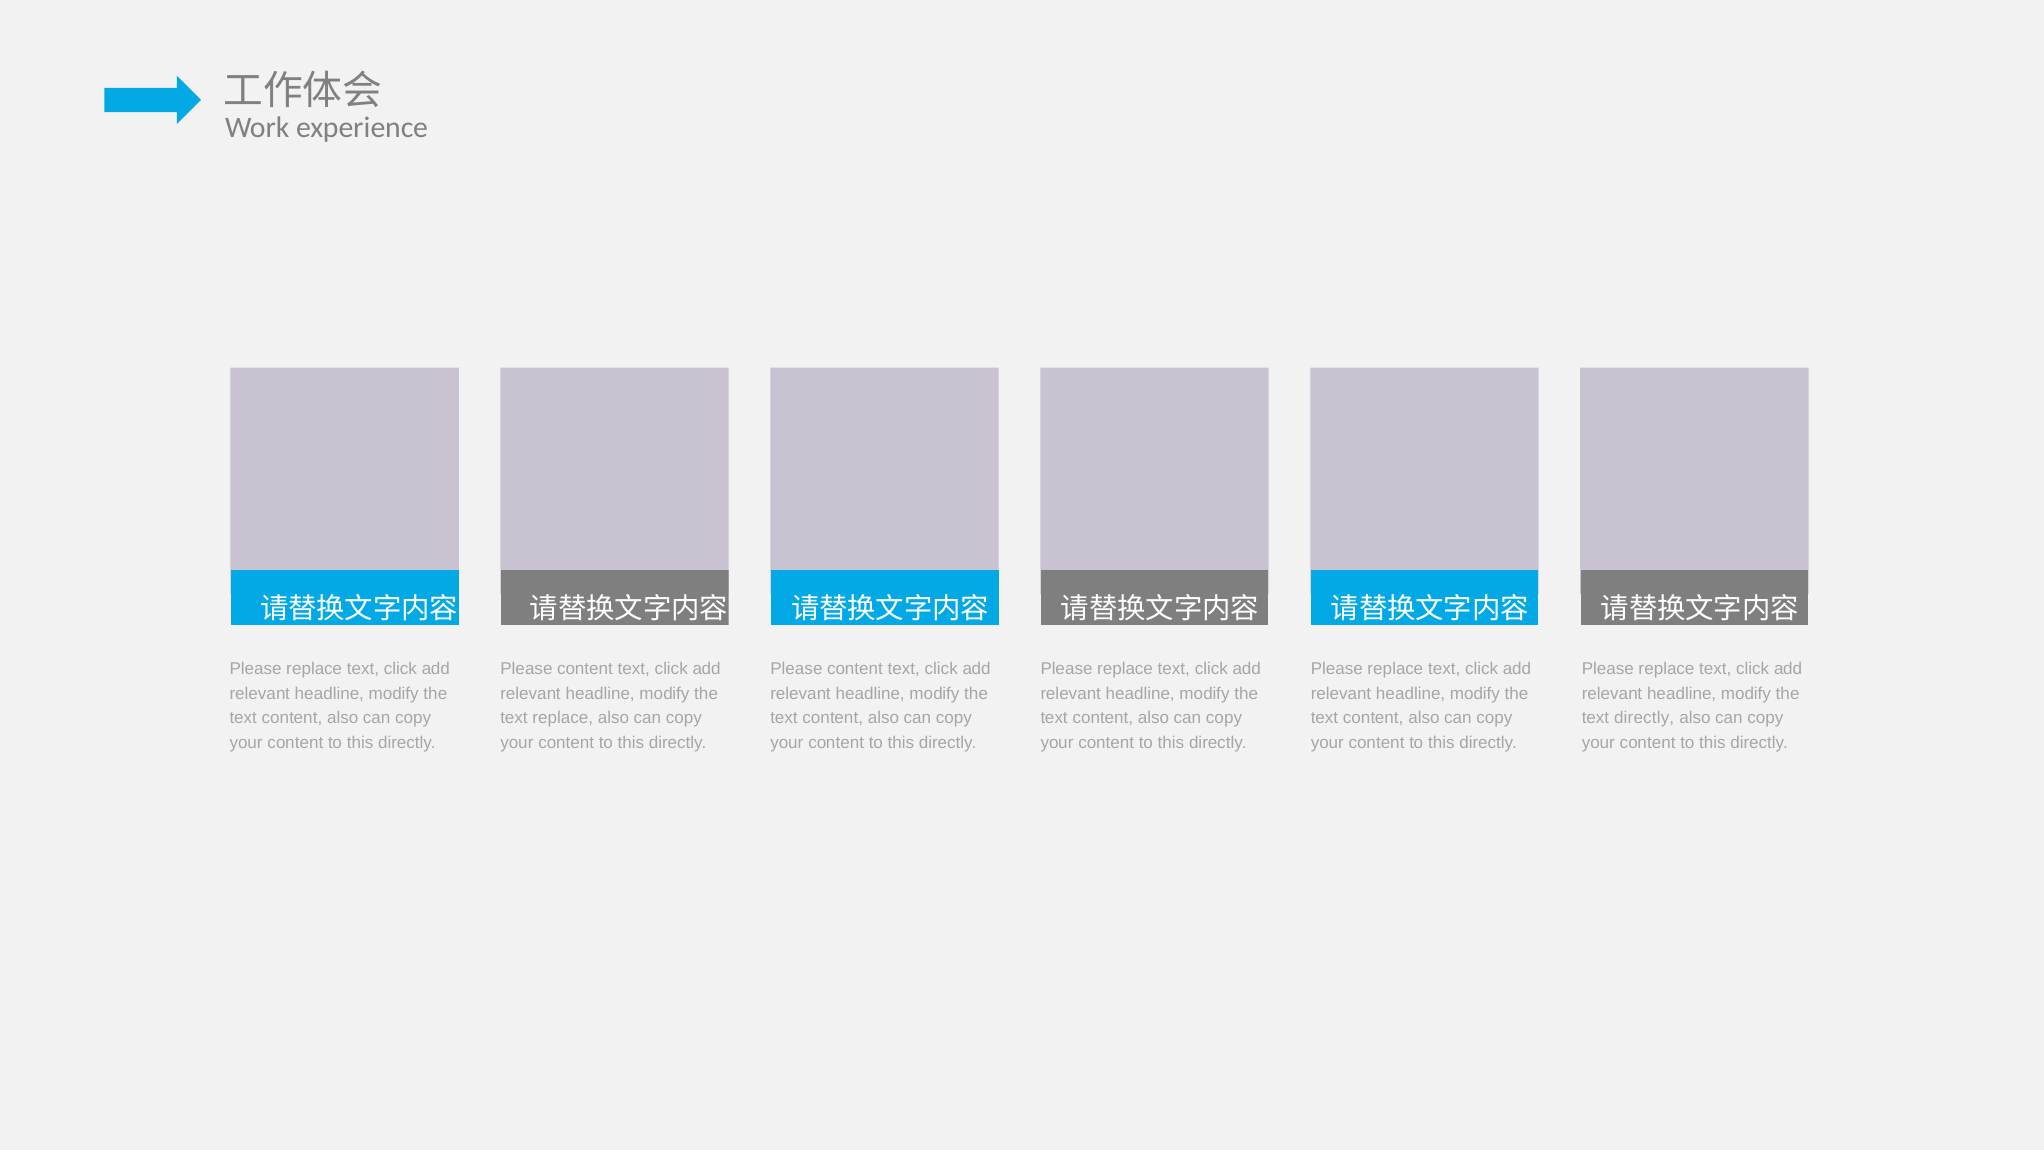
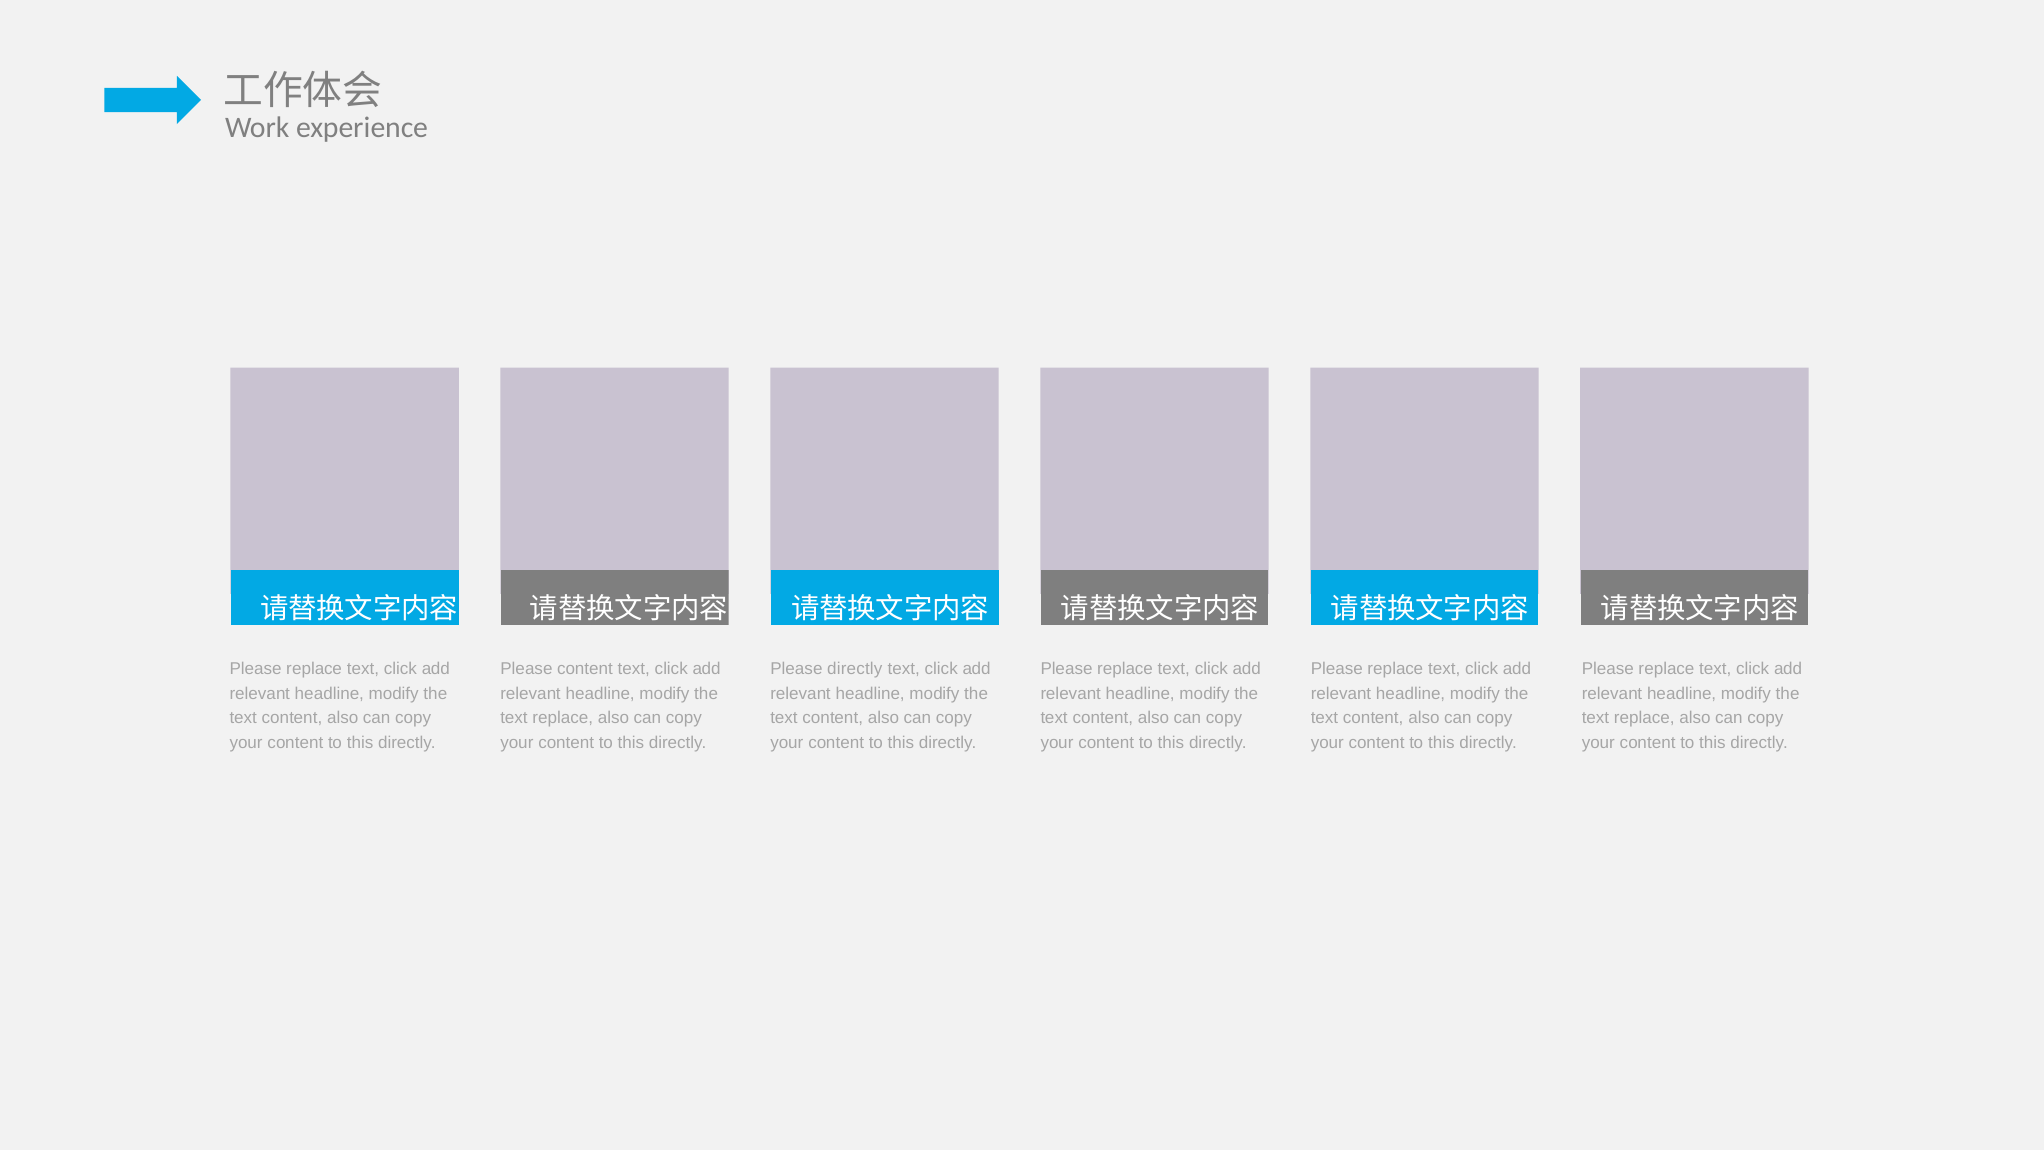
content at (855, 669): content -> directly
directly at (1644, 718): directly -> replace
